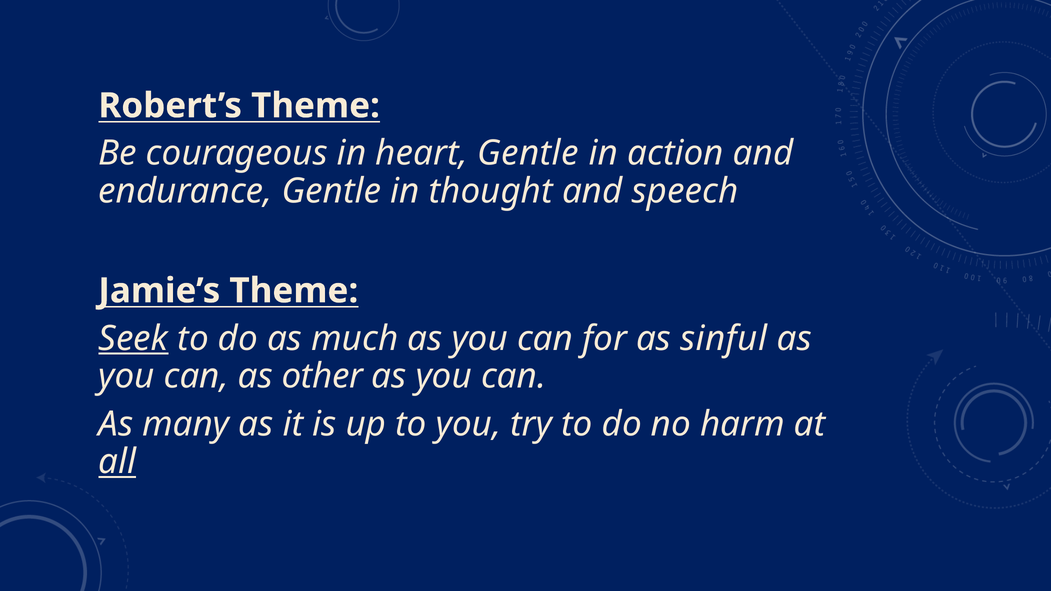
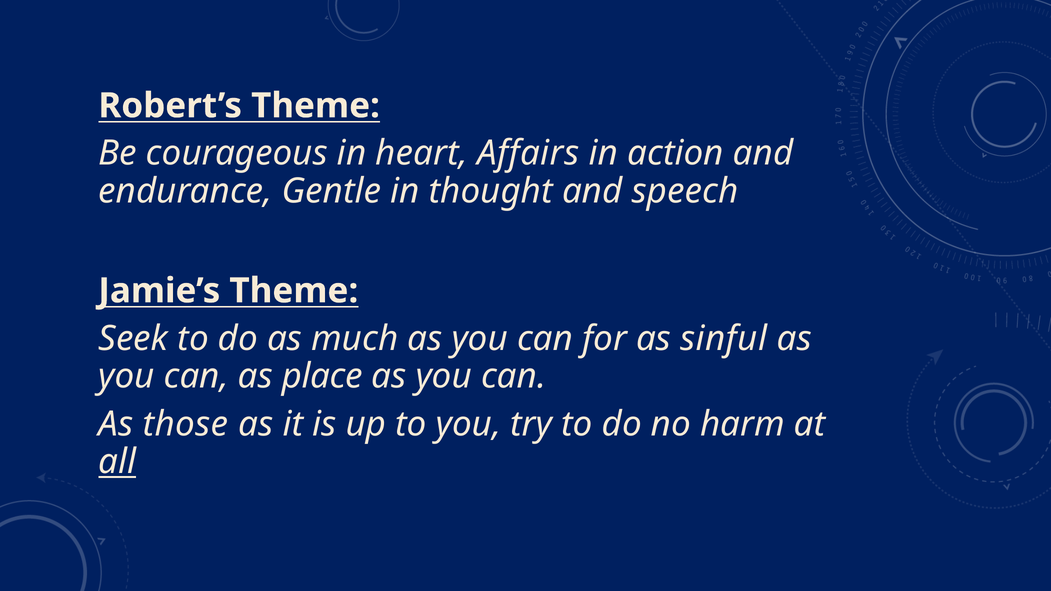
heart Gentle: Gentle -> Affairs
Seek underline: present -> none
other: other -> place
many: many -> those
